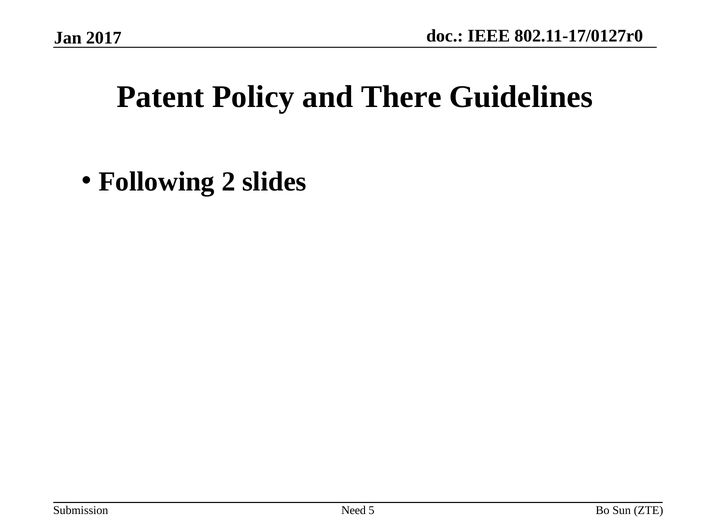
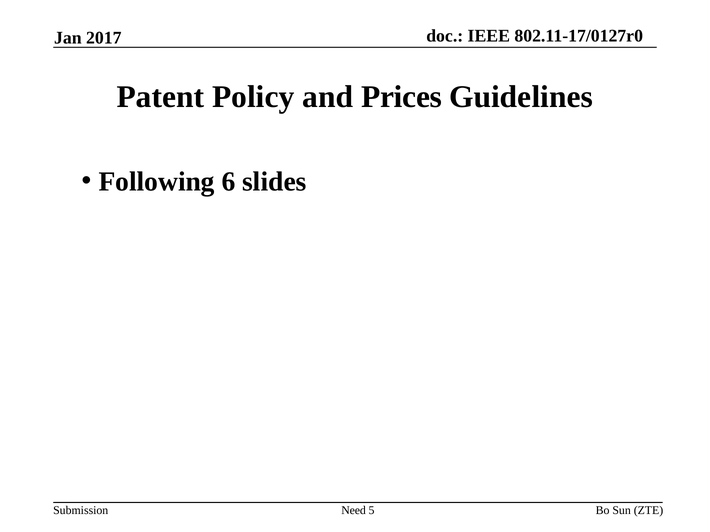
There: There -> Prices
2: 2 -> 6
